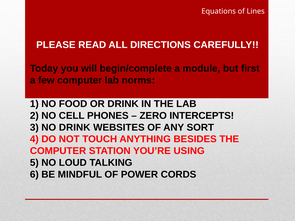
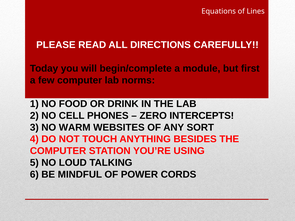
NO DRINK: DRINK -> WARM
